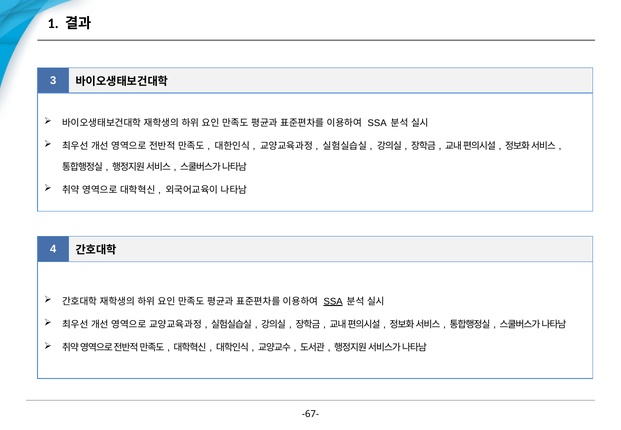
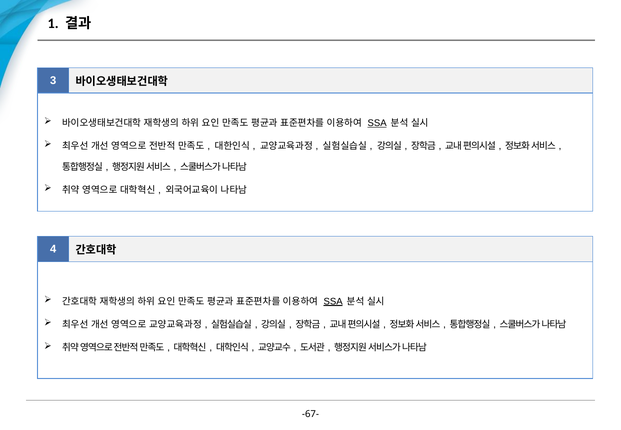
SSA at (377, 123) underline: none -> present
